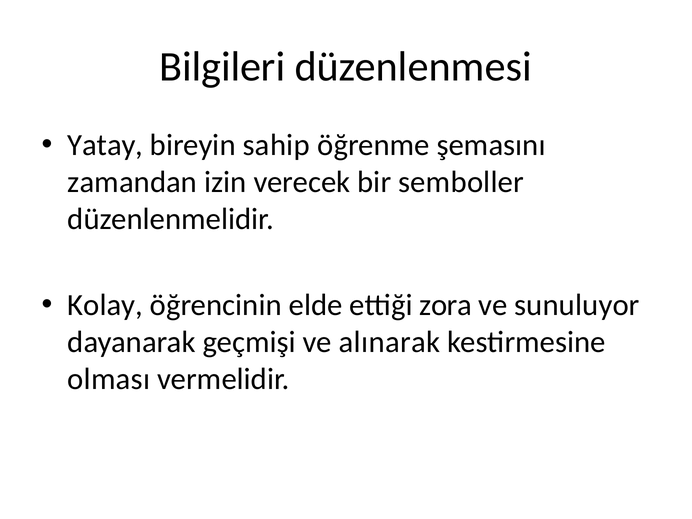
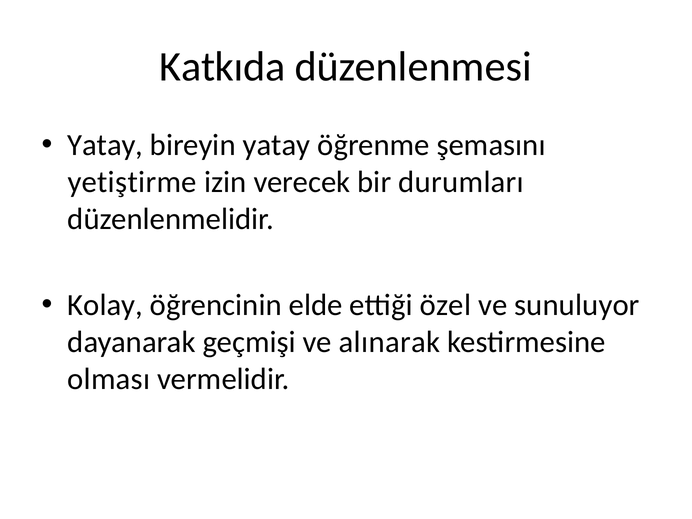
Bilgileri: Bilgileri -> Katkıda
bireyin sahip: sahip -> yatay
zamandan: zamandan -> yetiştirme
semboller: semboller -> durumları
zora: zora -> özel
